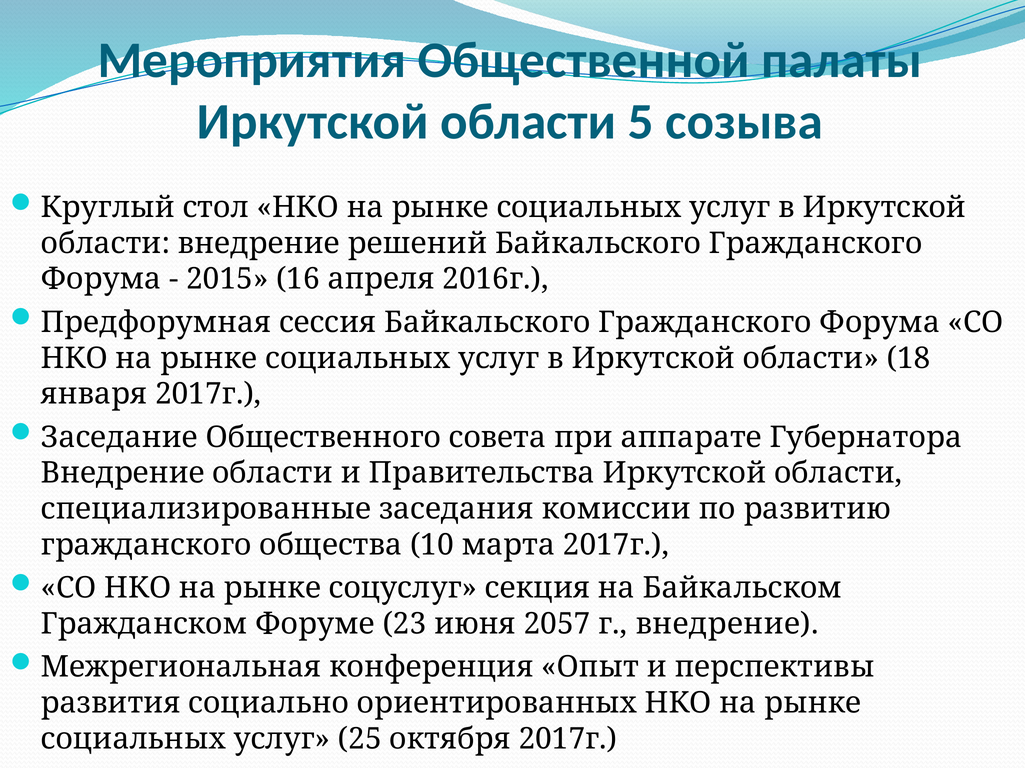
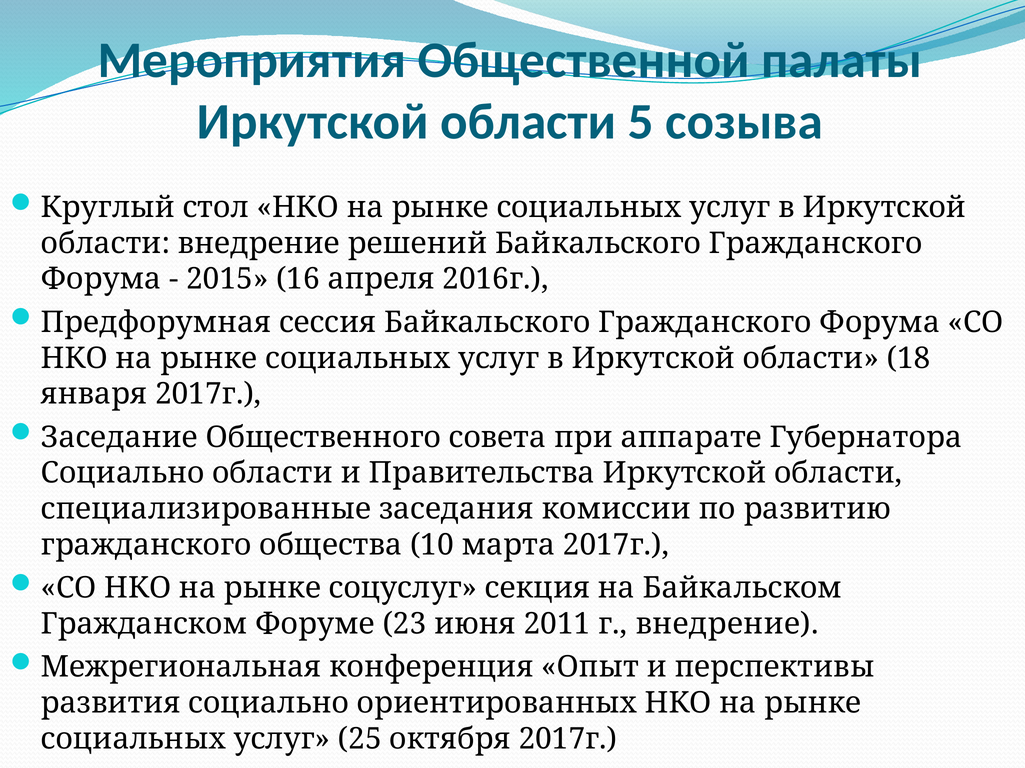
Внедрение at (123, 474): Внедрение -> Социально
2057: 2057 -> 2011
